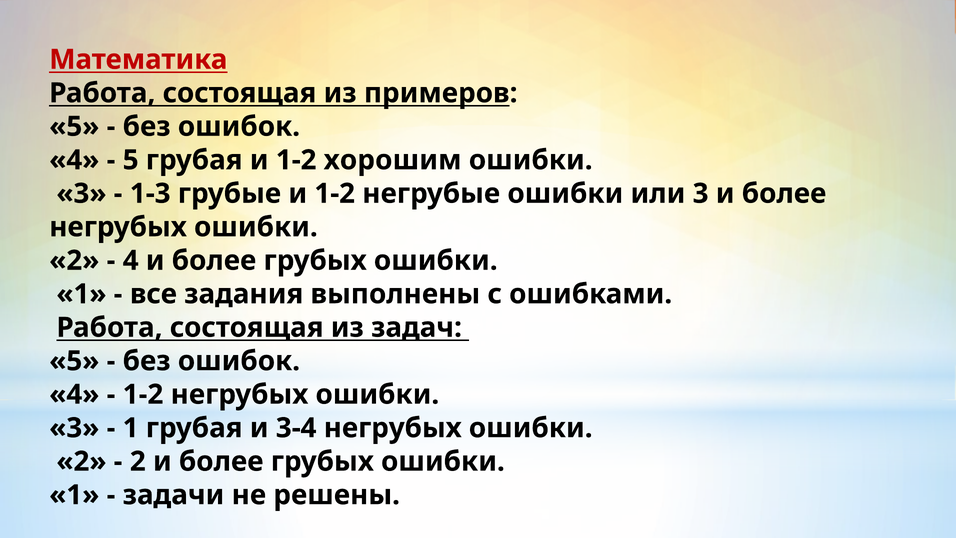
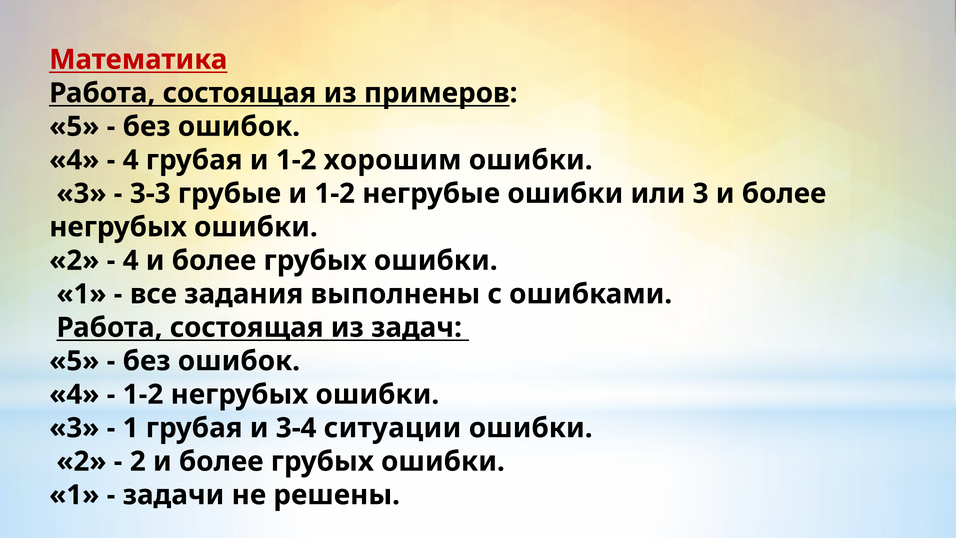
5 at (131, 160): 5 -> 4
1-3: 1-3 -> 3-3
3-4 негрубых: негрубых -> ситуации
